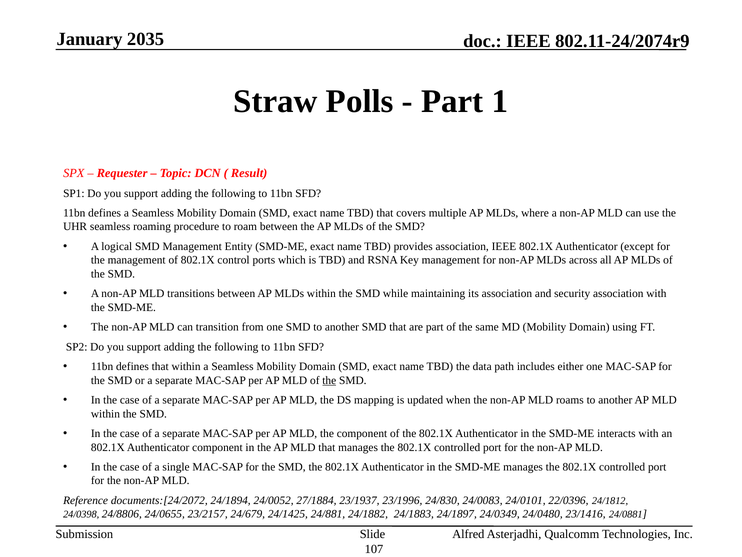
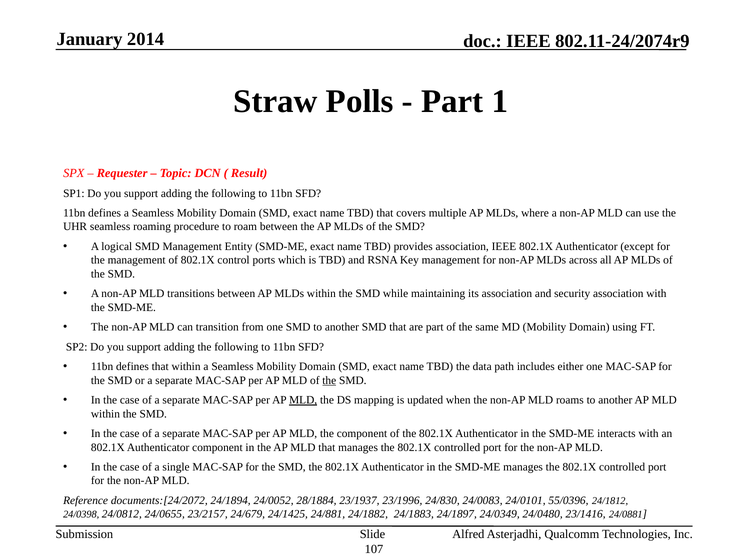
2035: 2035 -> 2014
MLD at (303, 400) underline: none -> present
27/1884: 27/1884 -> 28/1884
22/0396: 22/0396 -> 55/0396
24/8806: 24/8806 -> 24/0812
